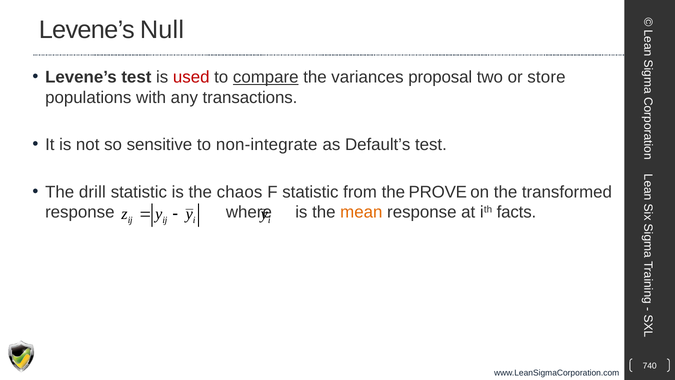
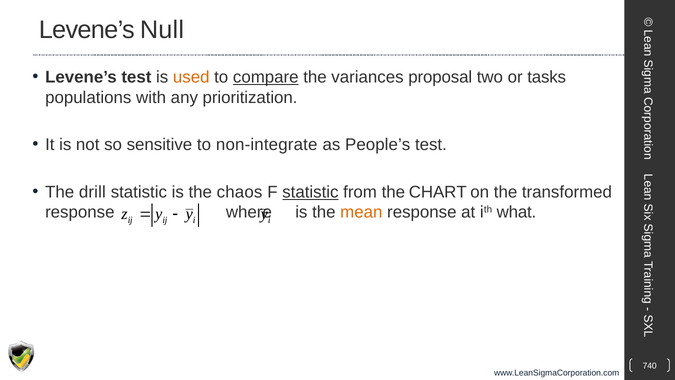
used colour: red -> orange
store: store -> tasks
transactions: transactions -> prioritization
Default’s: Default’s -> People’s
statistic at (310, 192) underline: none -> present
PROVE: PROVE -> CHART
facts: facts -> what
